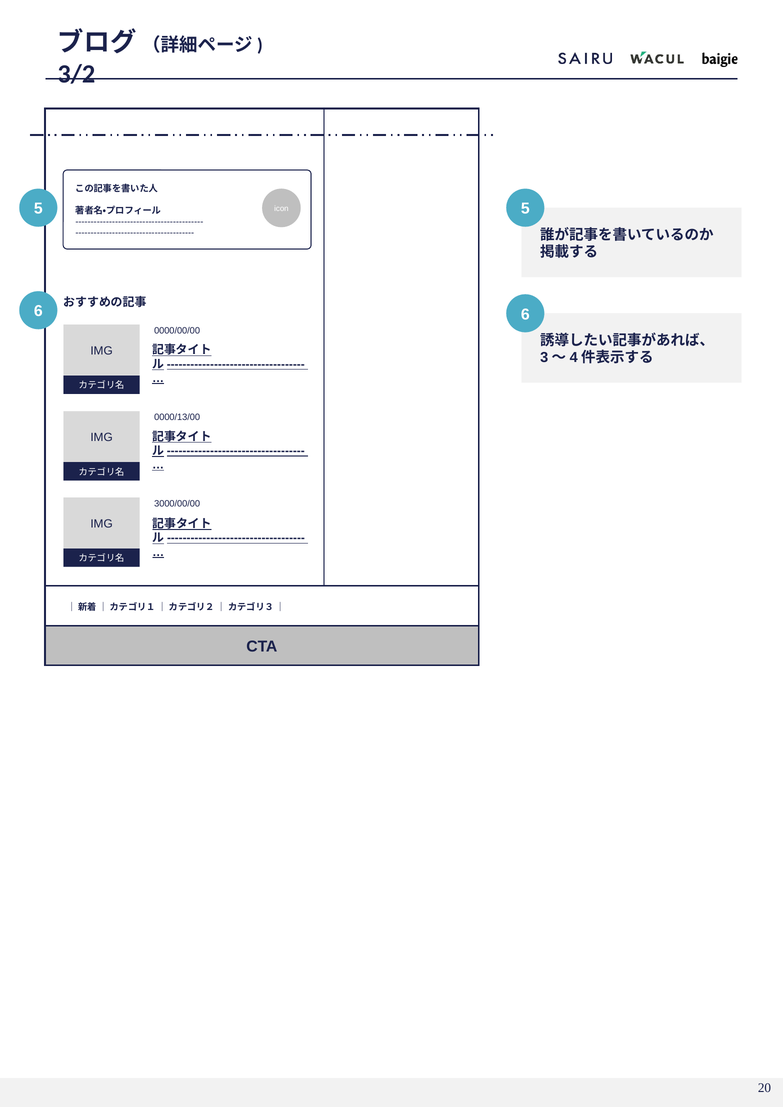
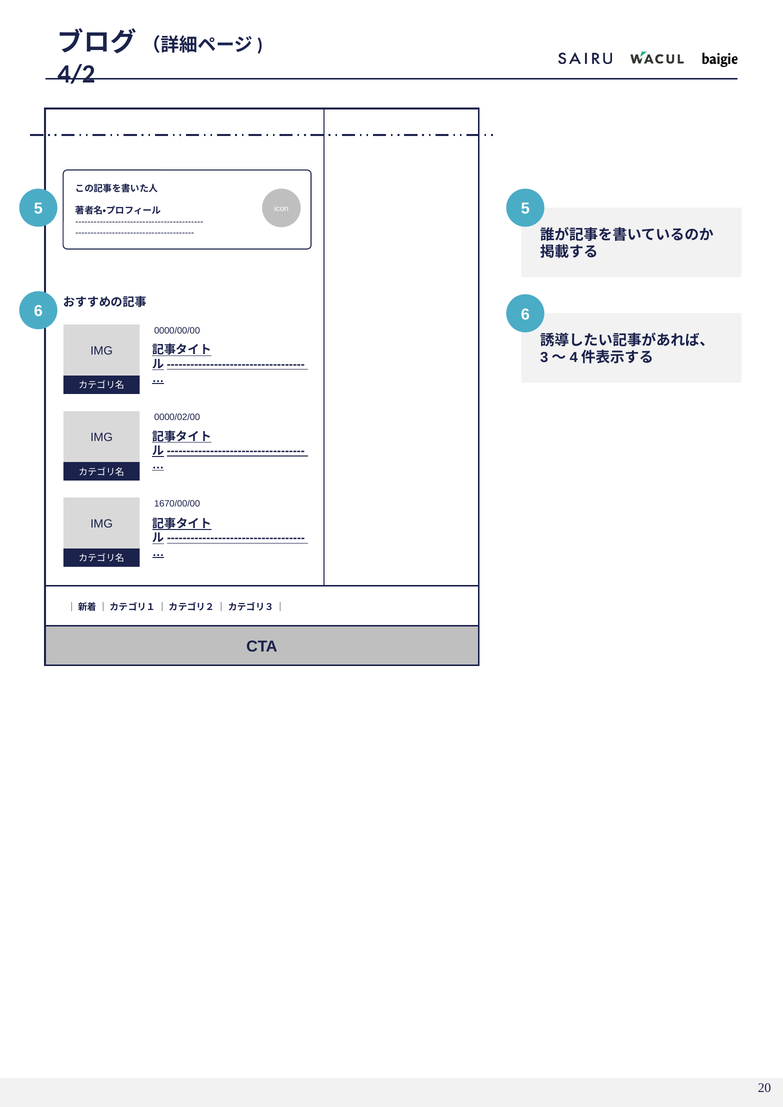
3/2: 3/2 -> 4/2
0000/13/00: 0000/13/00 -> 0000/02/00
3000/00/00: 3000/00/00 -> 1670/00/00
